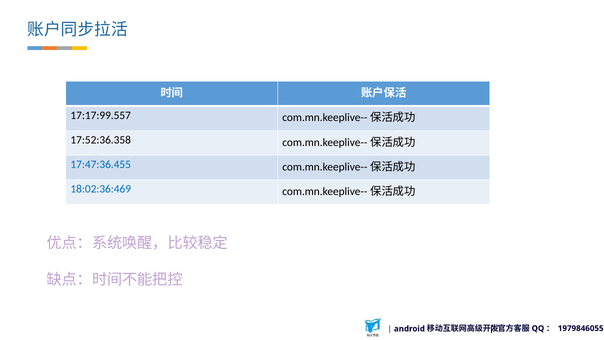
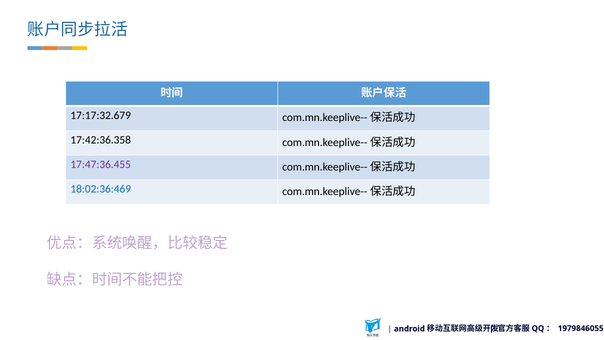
17:17:99.557: 17:17:99.557 -> 17:17:32.679
17:52:36.358: 17:52:36.358 -> 17:42:36.358
17:47:36.455 colour: blue -> purple
